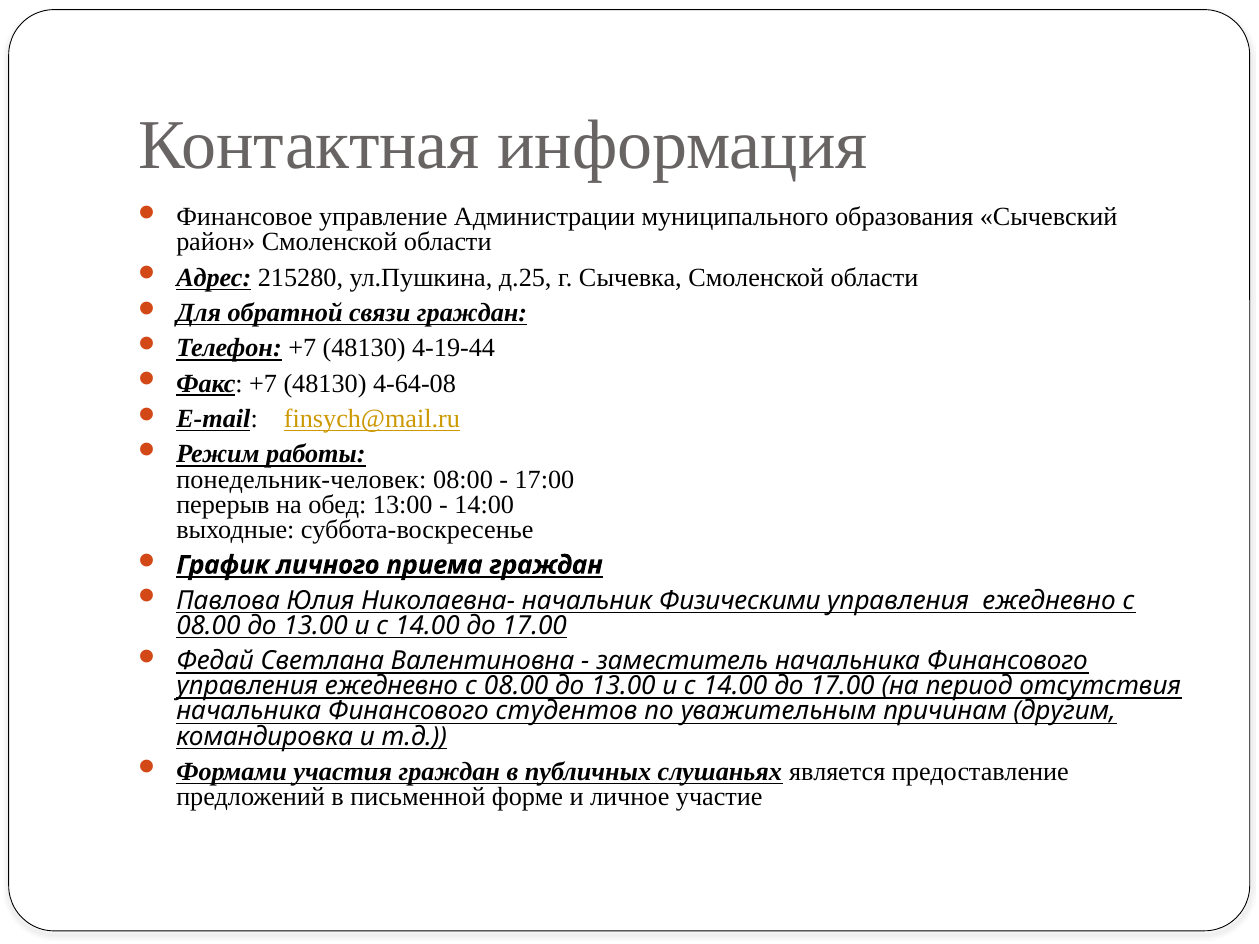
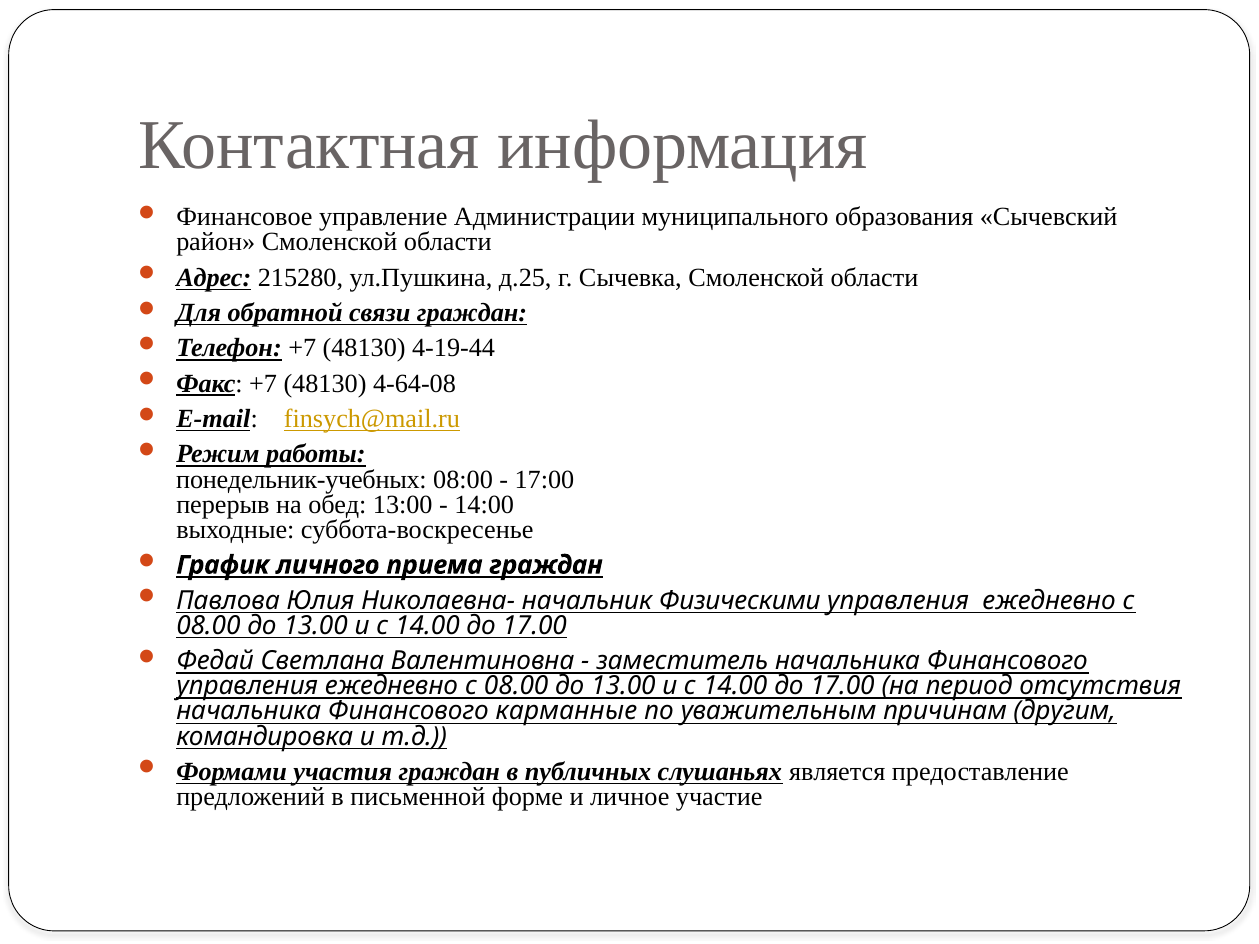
понедельник-человек: понедельник-человек -> понедельник-учебных
студентов: студентов -> карманные
